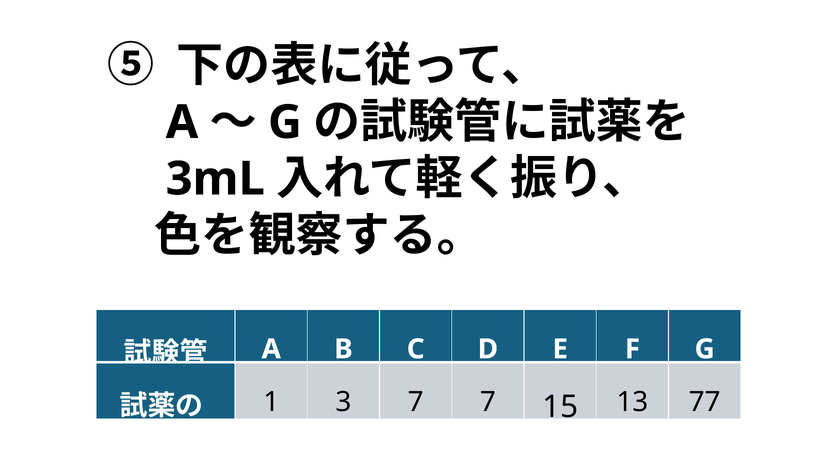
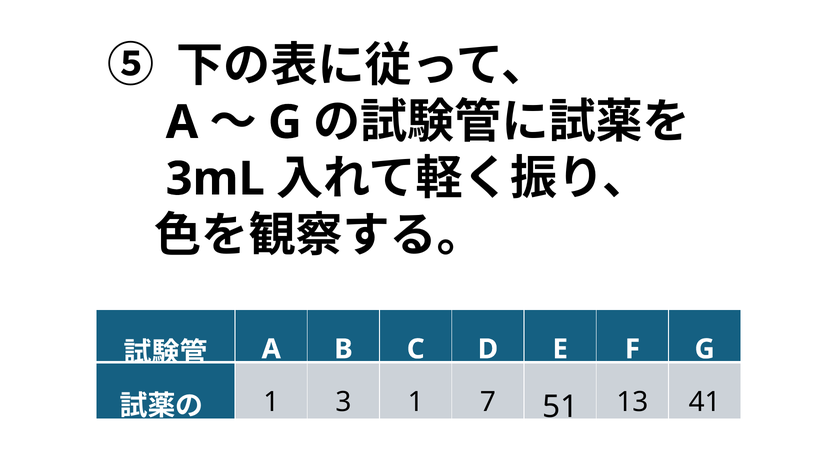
3 7: 7 -> 1
15: 15 -> 51
77: 77 -> 41
